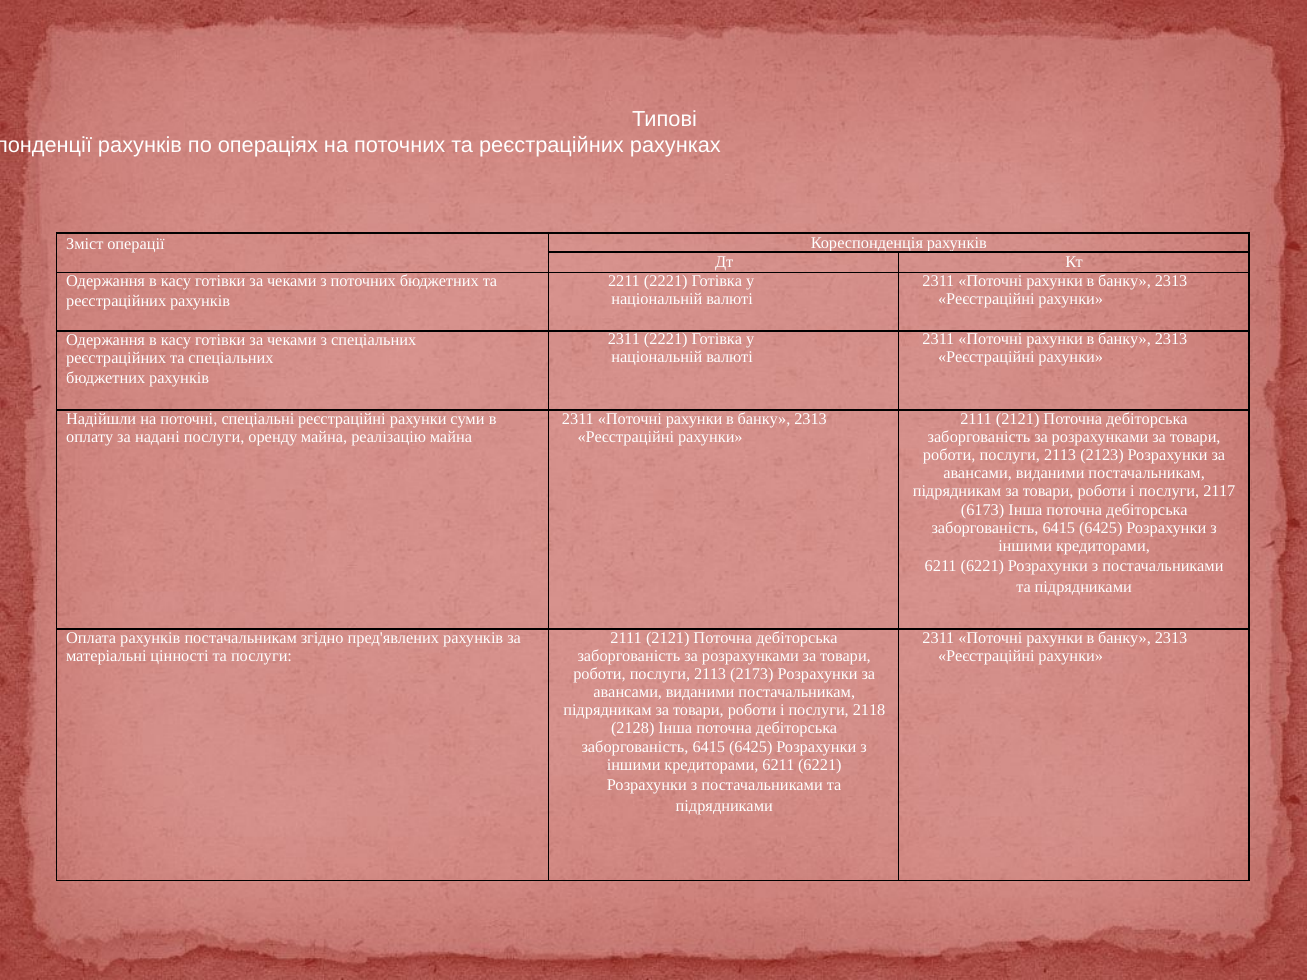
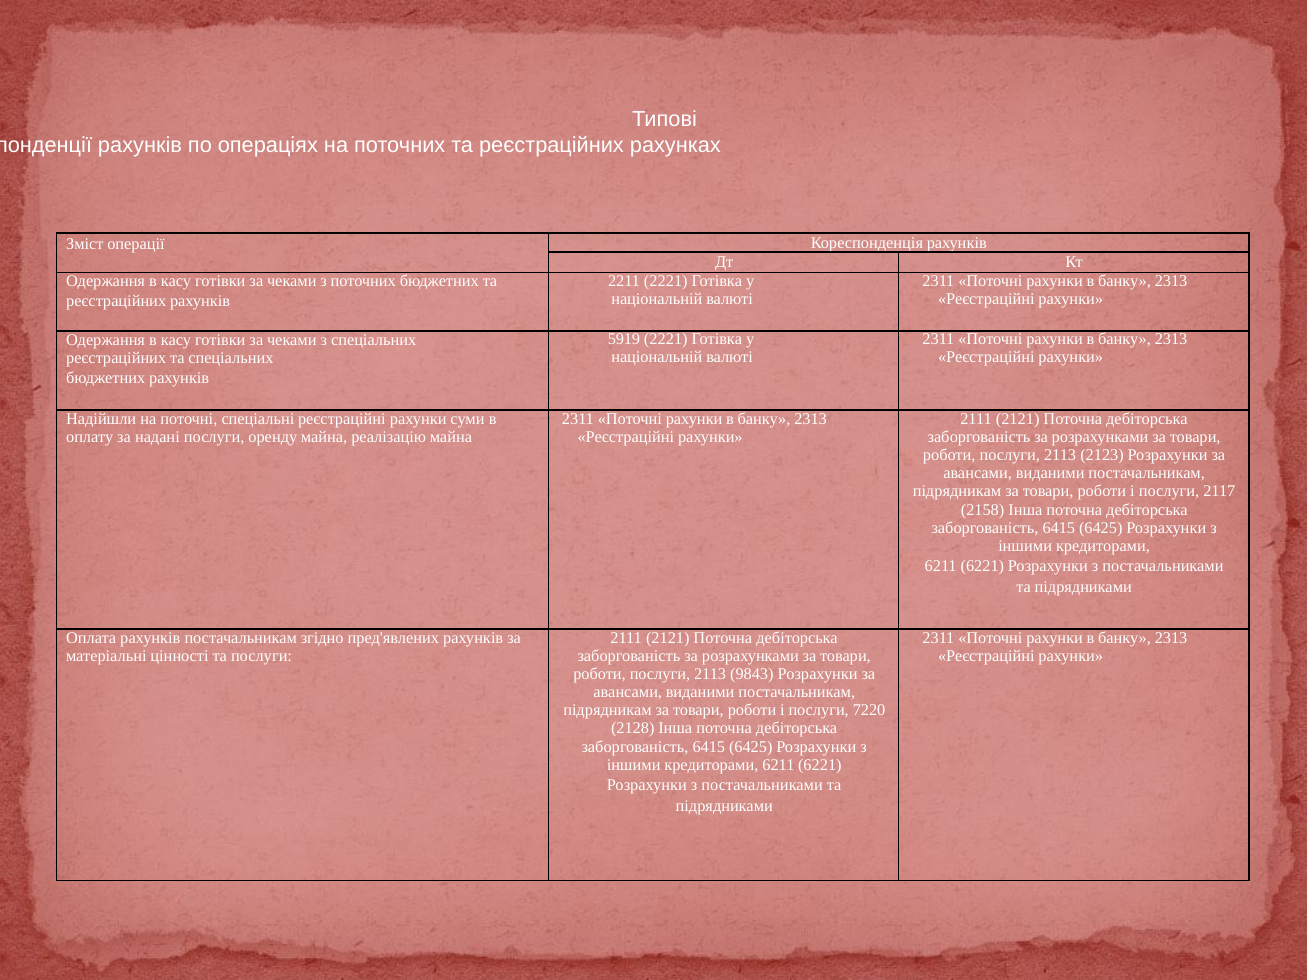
2311 at (624, 340): 2311 -> 5919
6173: 6173 -> 2158
2173: 2173 -> 9843
2118: 2118 -> 7220
